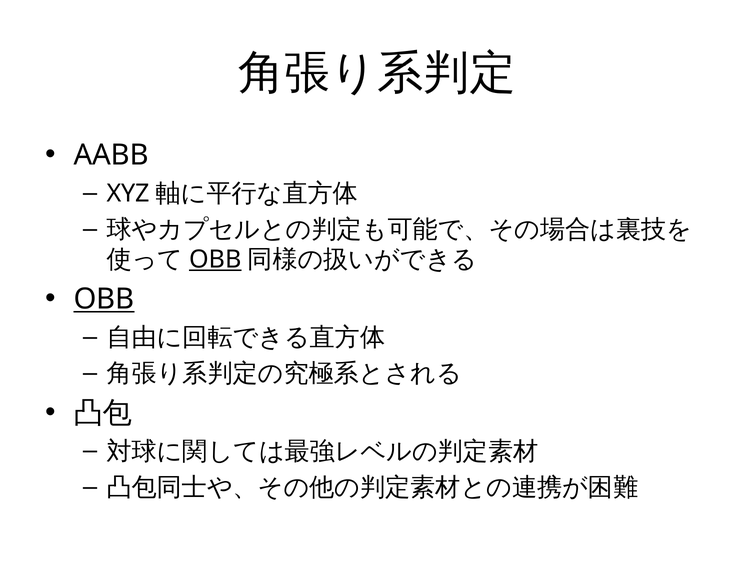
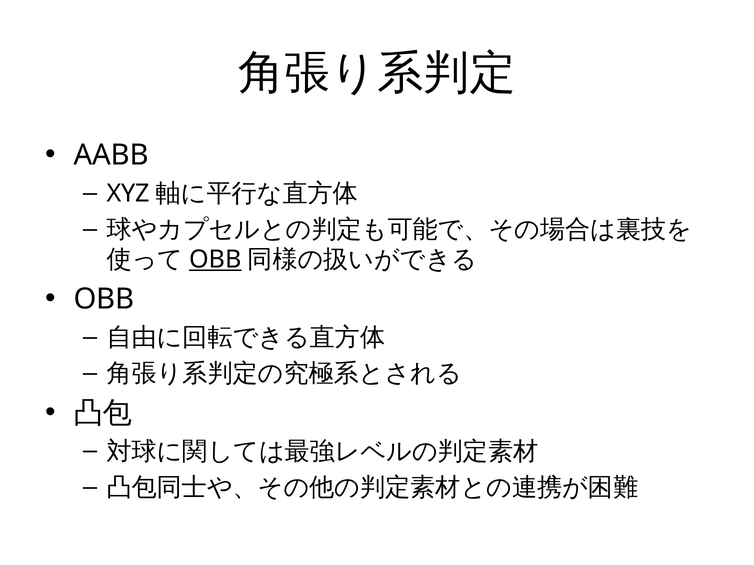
OBB at (104, 300) underline: present -> none
